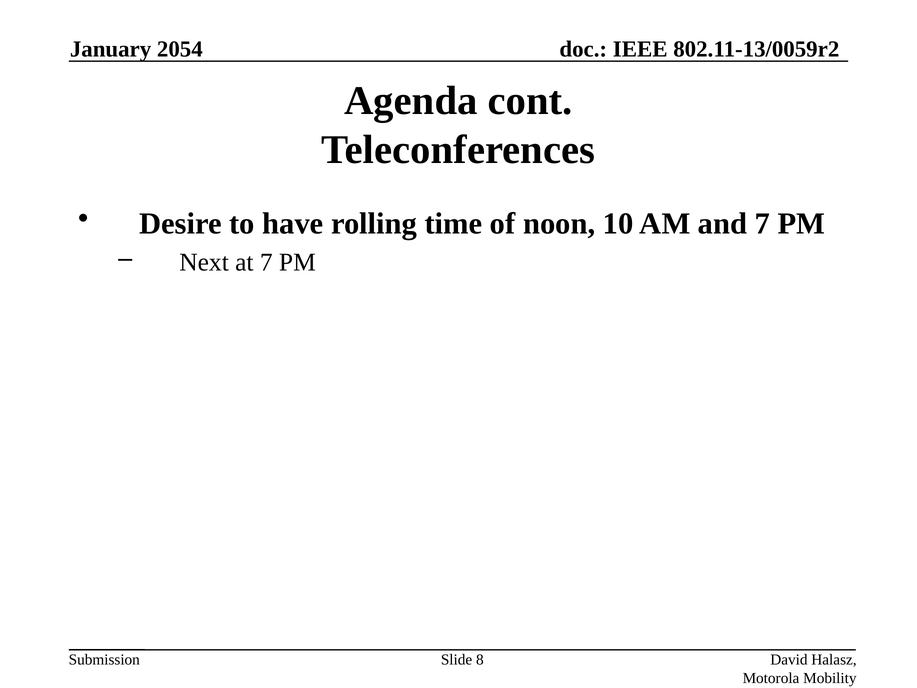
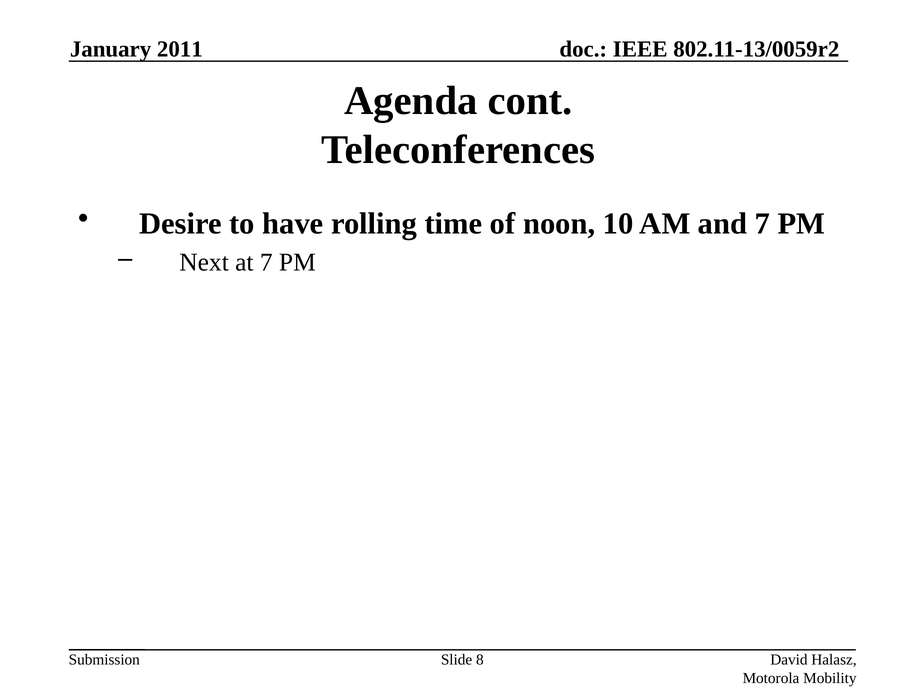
2054: 2054 -> 2011
